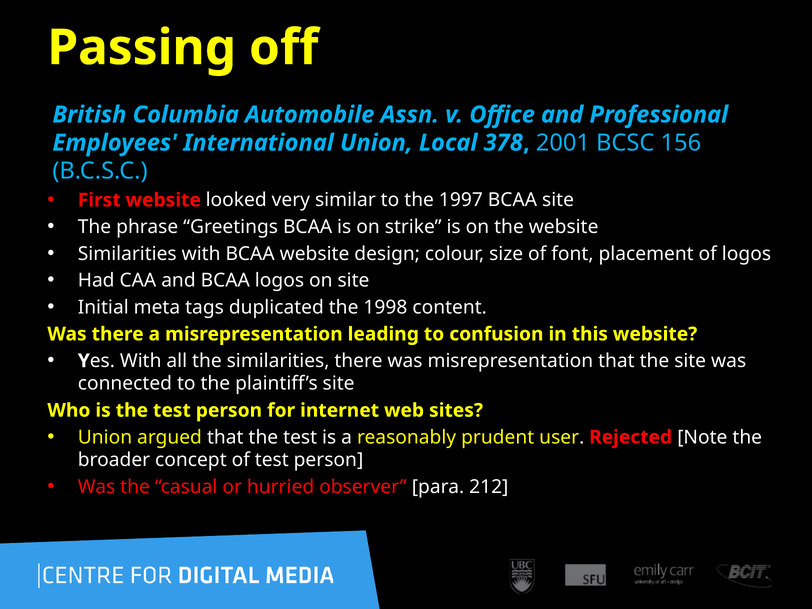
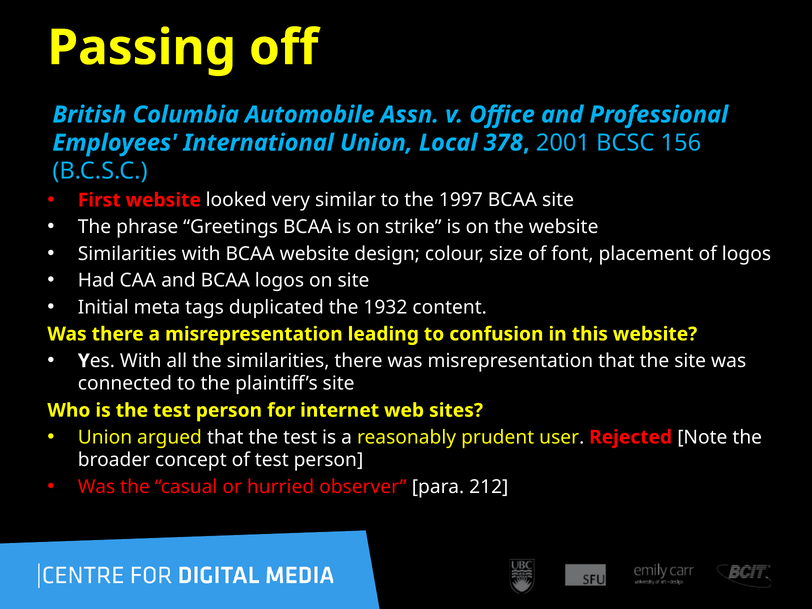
1998: 1998 -> 1932
